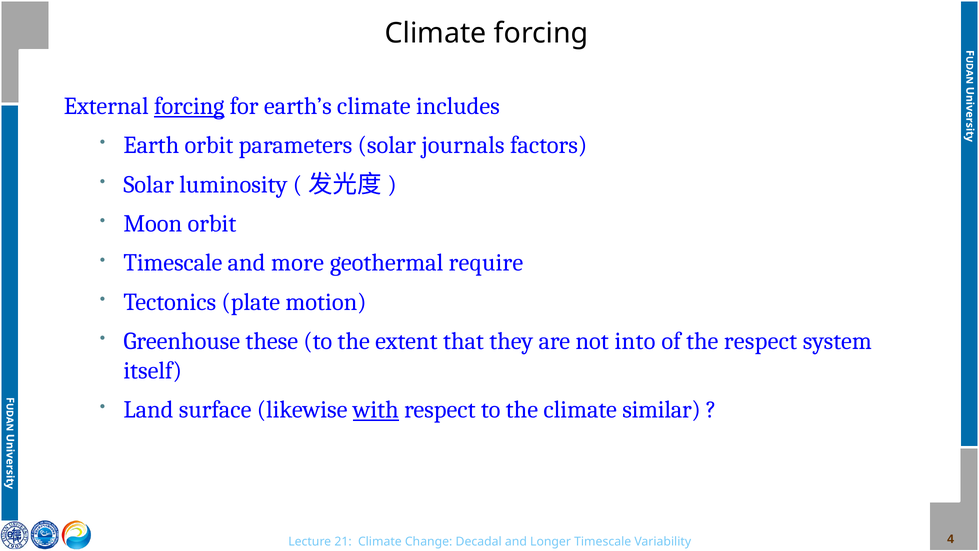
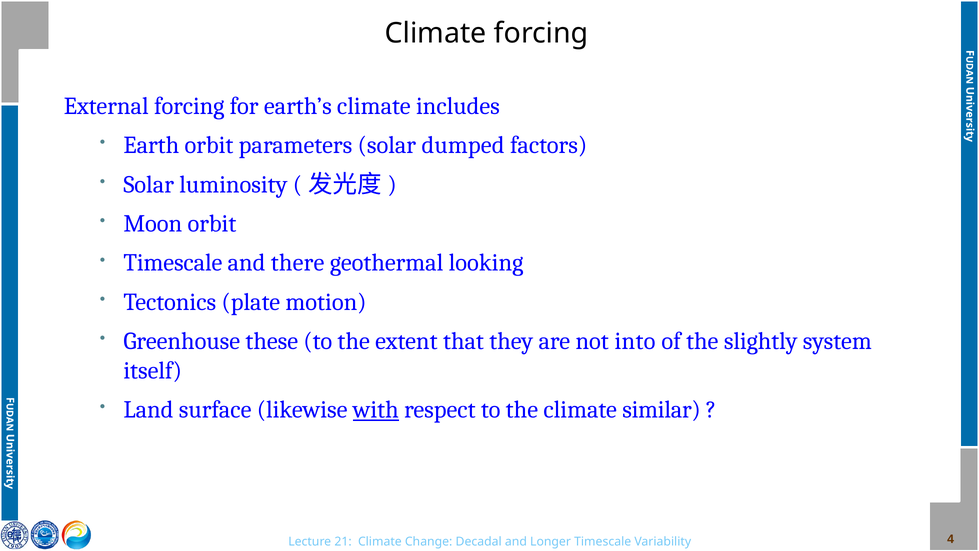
forcing at (189, 106) underline: present -> none
journals: journals -> dumped
more: more -> there
require: require -> looking
the respect: respect -> slightly
